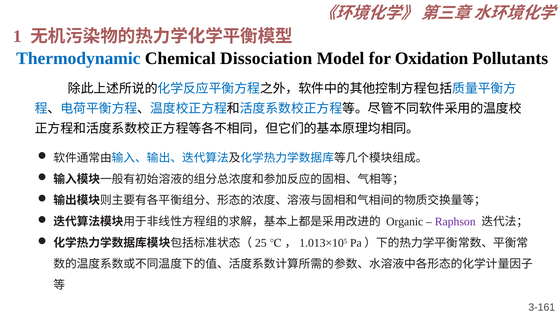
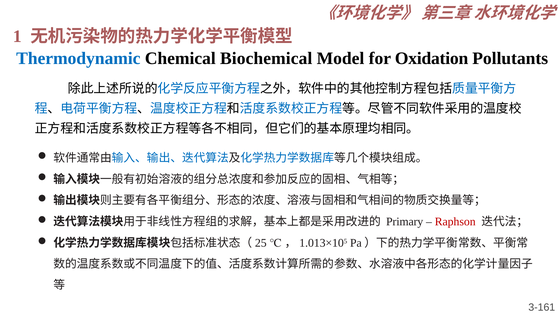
Dissociation: Dissociation -> Biochemical
Organic: Organic -> Primary
Raphson colour: purple -> red
